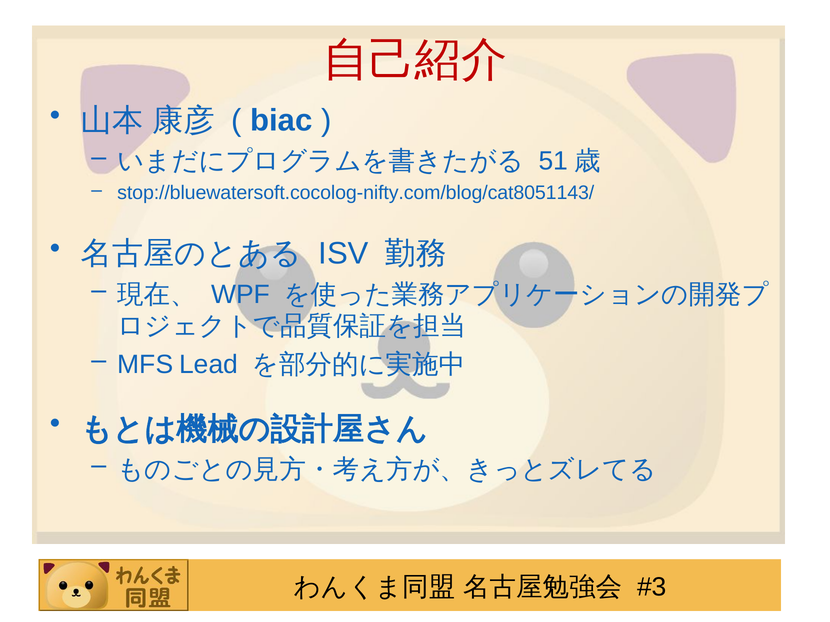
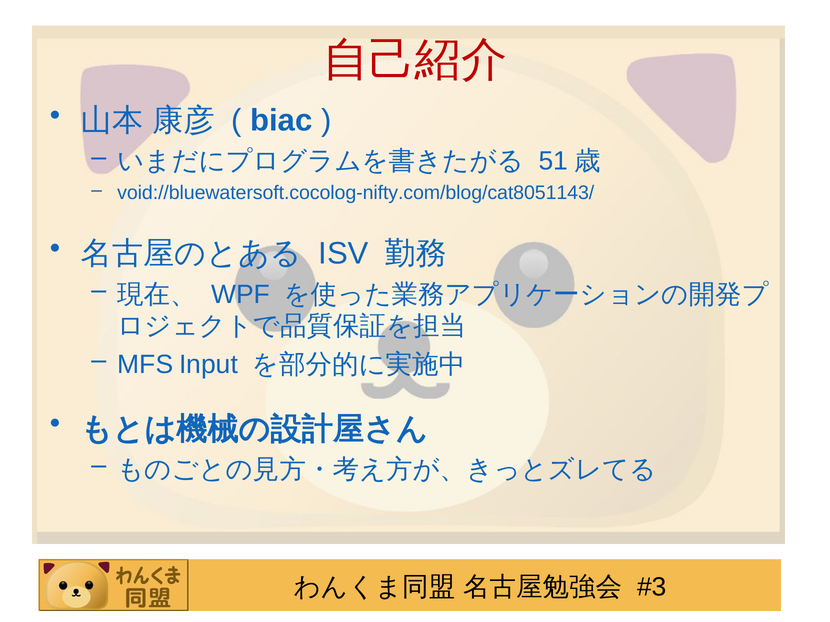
stop://bluewatersoft.cocolog-nifty.com/blog/cat8051143/: stop://bluewatersoft.cocolog-nifty.com/blog/cat8051143/ -> void://bluewatersoft.cocolog-nifty.com/blog/cat8051143/
Lead: Lead -> Input
